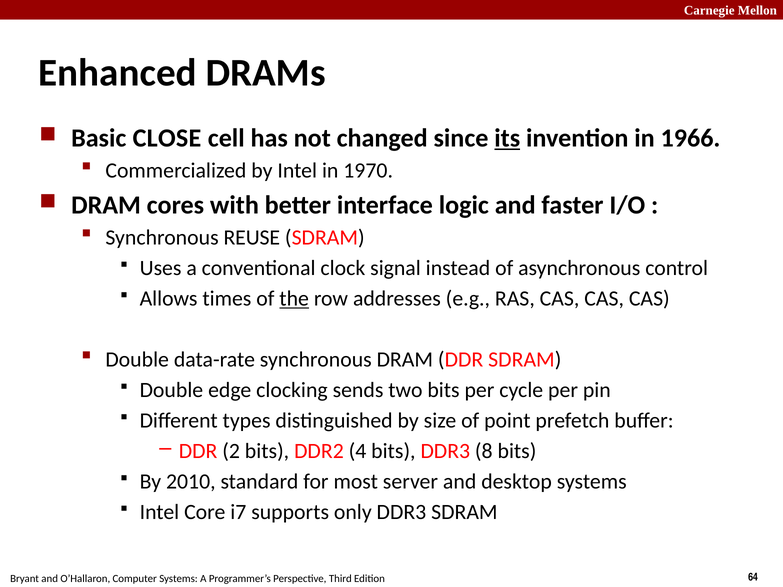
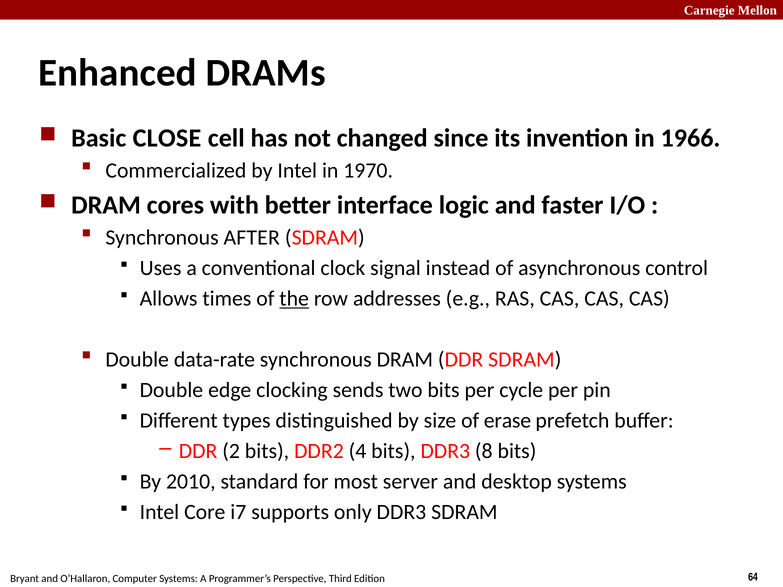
its underline: present -> none
REUSE: REUSE -> AFTER
point: point -> erase
